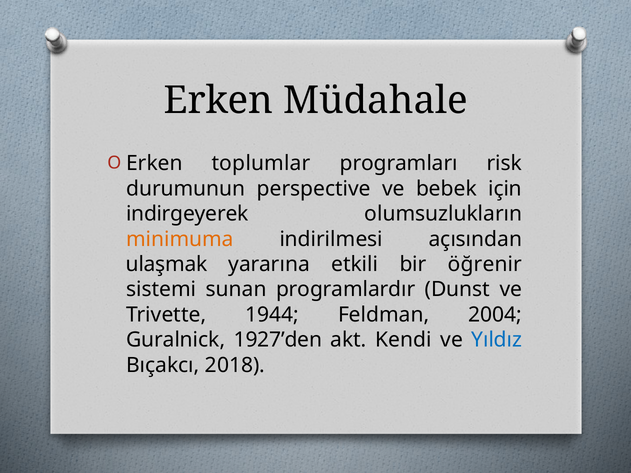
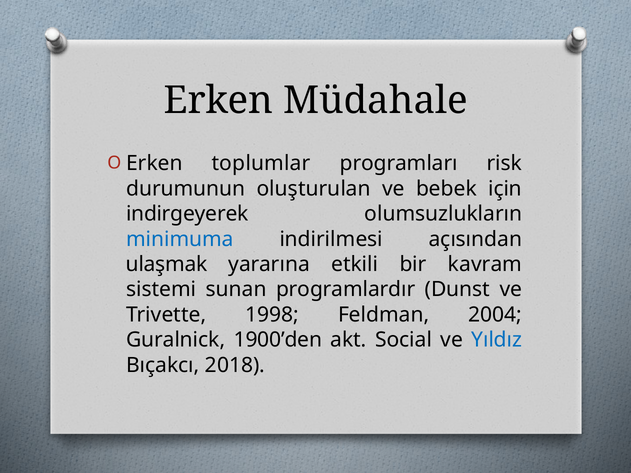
perspective: perspective -> oluşturulan
minimuma colour: orange -> blue
öğrenir: öğrenir -> kavram
1944: 1944 -> 1998
1927’den: 1927’den -> 1900’den
Kendi: Kendi -> Social
